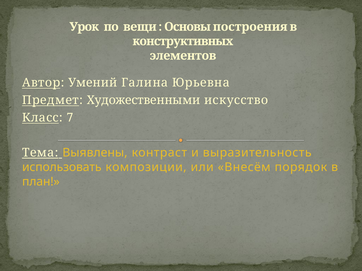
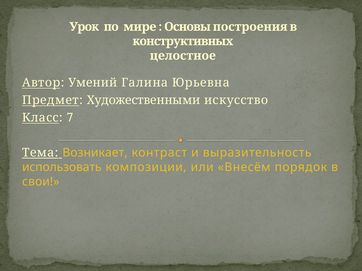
вещи: вещи -> мире
элементов: элементов -> целостное
Выявлены: Выявлены -> Возникает
план: план -> свои
